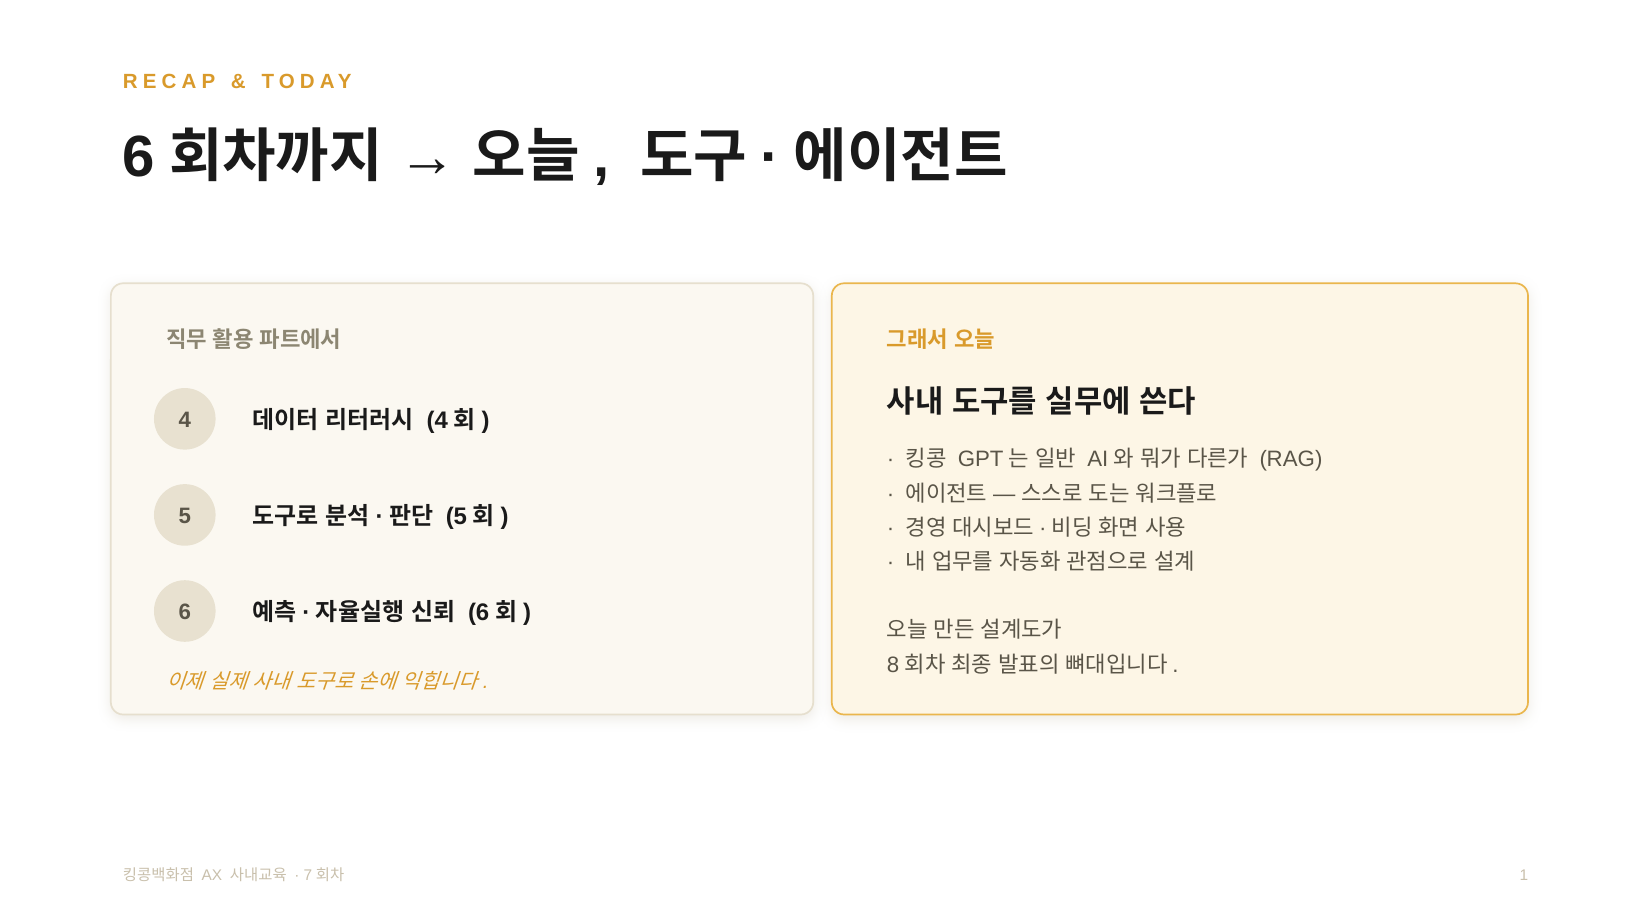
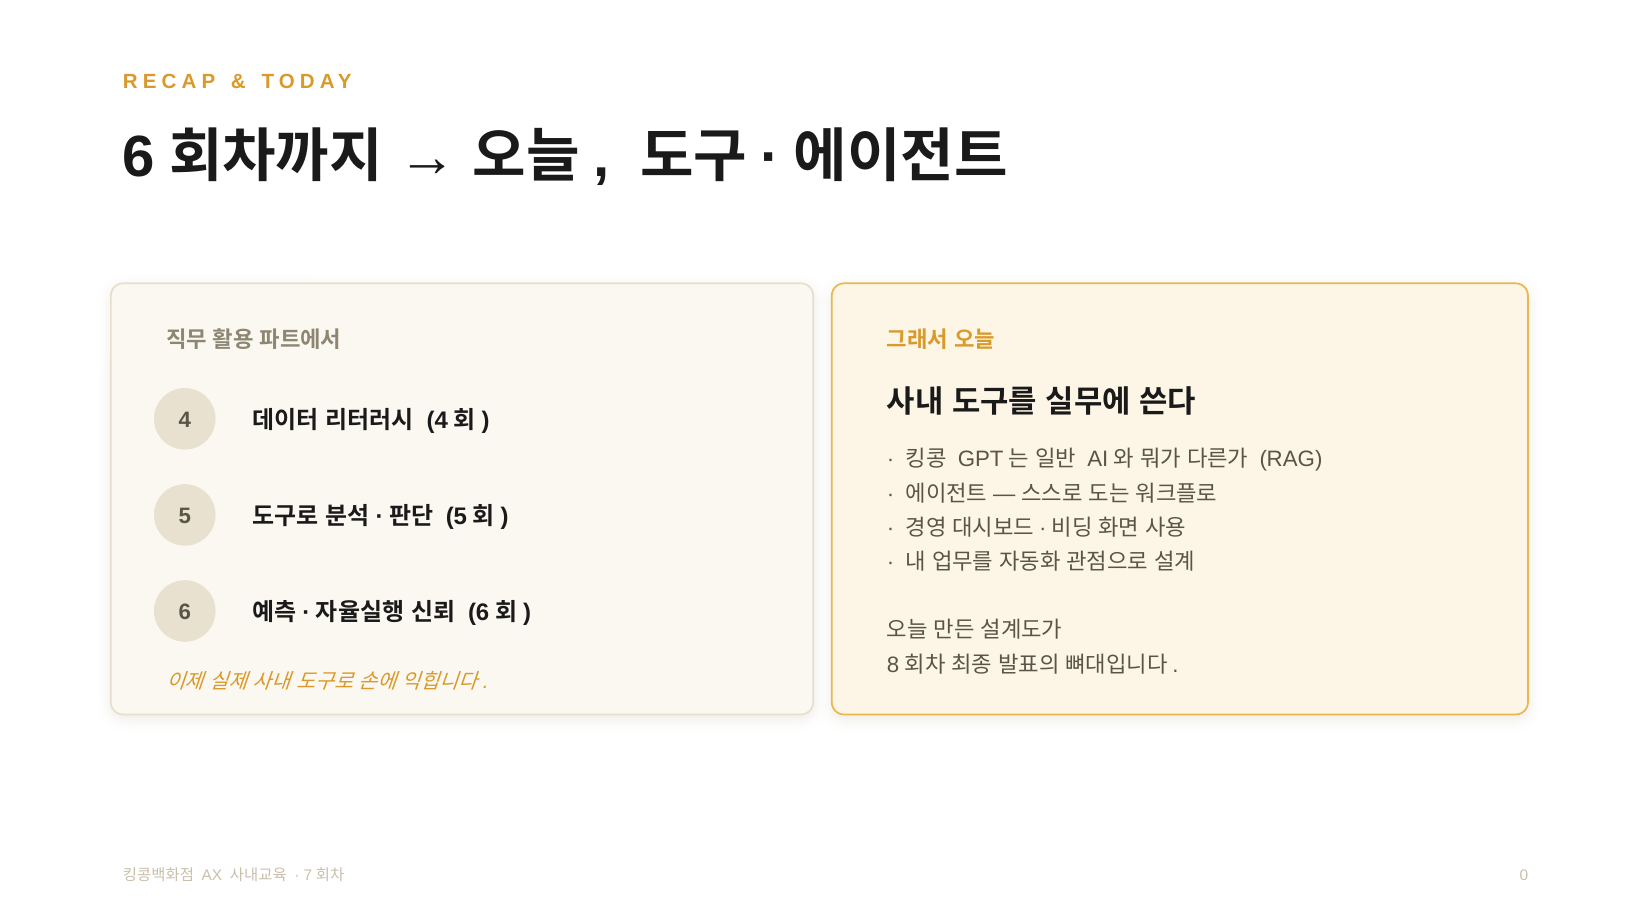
1: 1 -> 0
